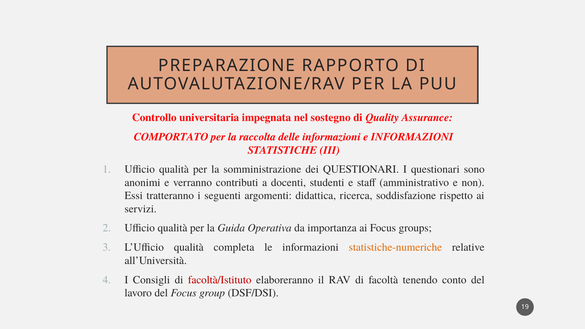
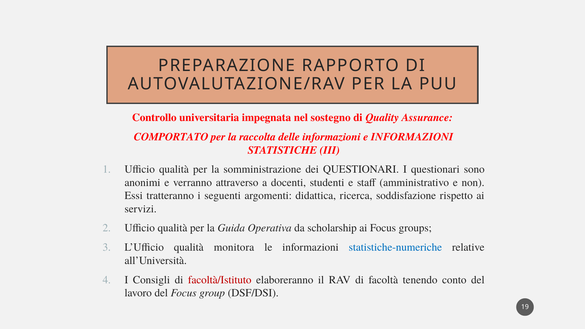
contributi: contributi -> attraverso
importanza: importanza -> scholarship
completa: completa -> monitora
statistiche-numeriche colour: orange -> blue
